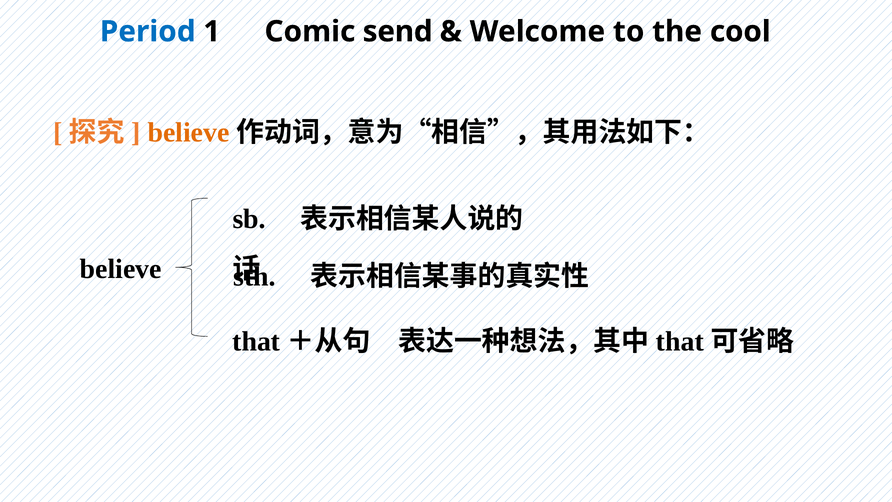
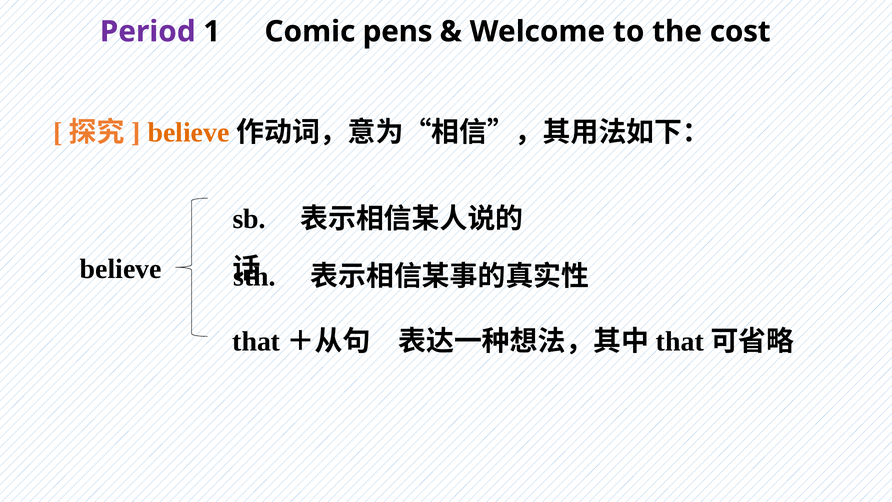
Period colour: blue -> purple
send: send -> pens
cool: cool -> cost
